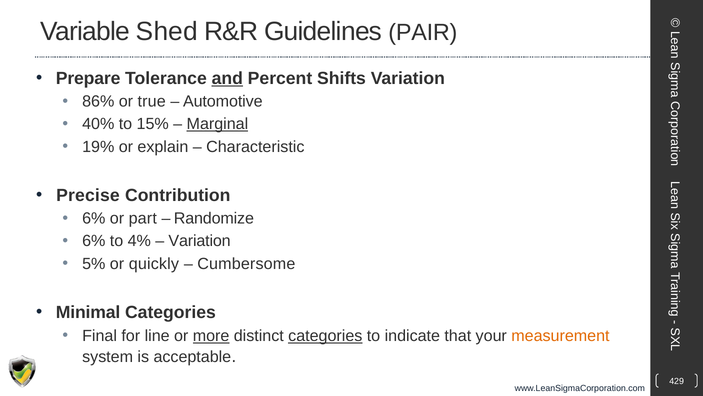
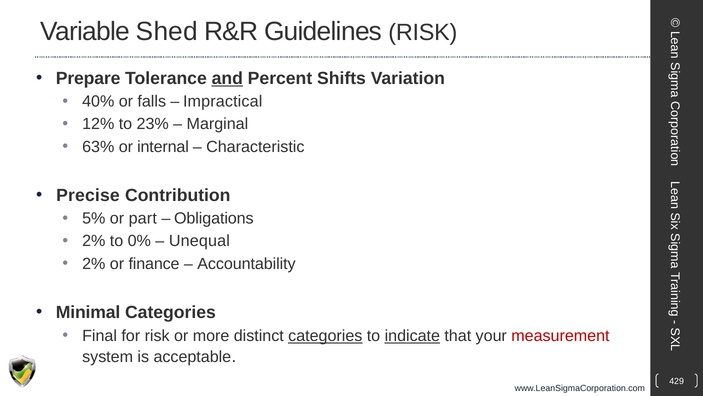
Guidelines PAIR: PAIR -> RISK
86%: 86% -> 40%
true: true -> falls
Automotive: Automotive -> Impractical
40%: 40% -> 12%
15%: 15% -> 23%
Marginal underline: present -> none
19%: 19% -> 63%
explain: explain -> internal
6% at (94, 218): 6% -> 5%
Randomize: Randomize -> Obligations
6% at (94, 241): 6% -> 2%
4%: 4% -> 0%
Variation at (200, 241): Variation -> Unequal
5% at (94, 263): 5% -> 2%
quickly: quickly -> finance
Cumbersome: Cumbersome -> Accountability
for line: line -> risk
more underline: present -> none
indicate underline: none -> present
measurement colour: orange -> red
